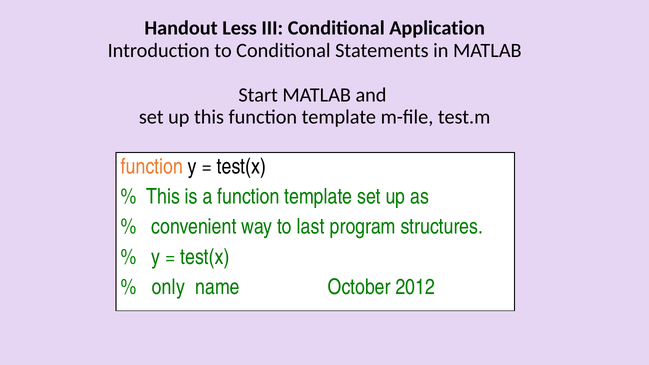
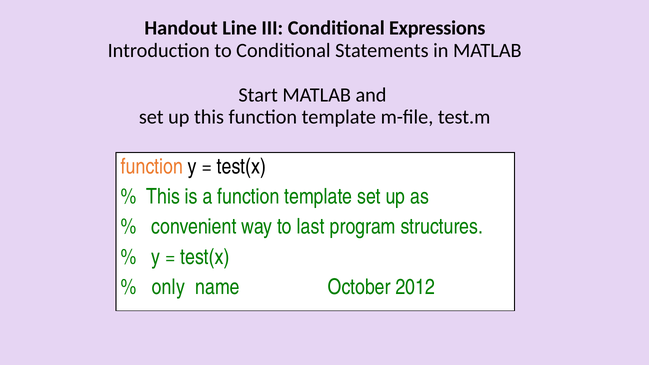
Less: Less -> Line
Application: Application -> Expressions
